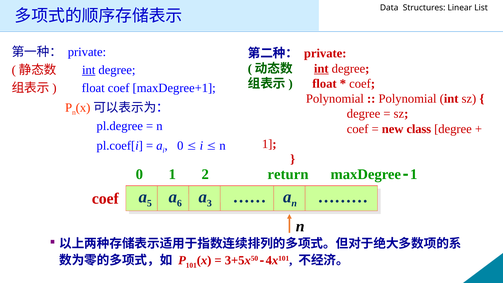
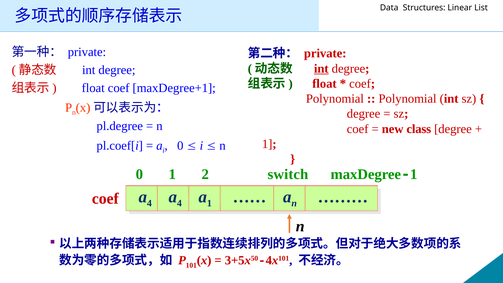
int at (89, 70) underline: present -> none
return: return -> switch
5 at (149, 203): 5 -> 4
6 at (179, 203): 6 -> 4
3 at (209, 203): 3 -> 1
